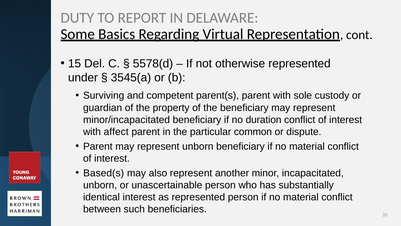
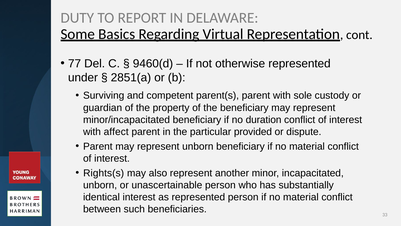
15: 15 -> 77
5578(d: 5578(d -> 9460(d
3545(a: 3545(a -> 2851(a
common: common -> provided
Based(s: Based(s -> Rights(s
